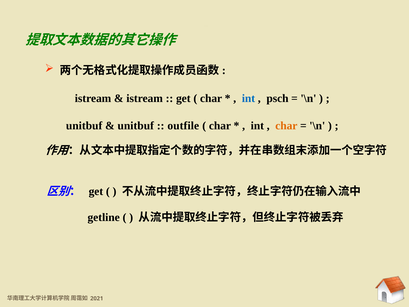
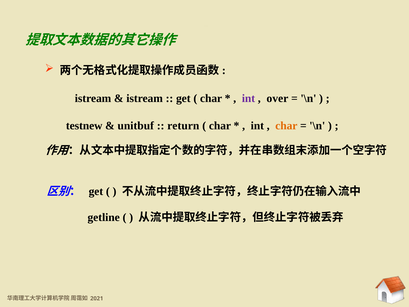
int at (248, 98) colour: blue -> purple
psch: psch -> over
unitbuf at (84, 126): unitbuf -> testnew
outfile: outfile -> return
